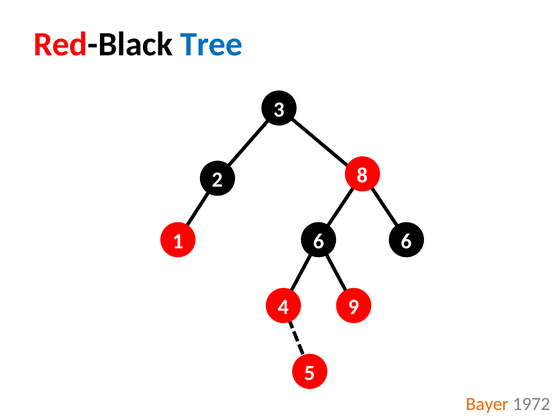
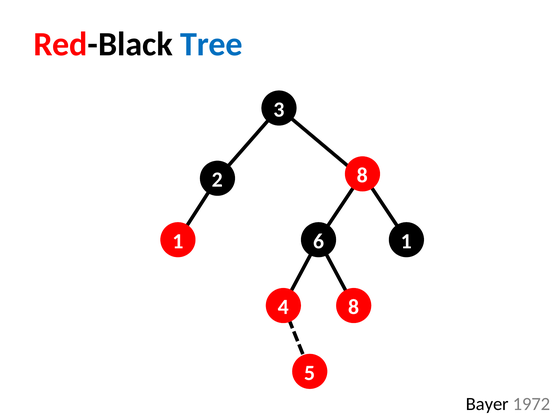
6 6: 6 -> 1
4 9: 9 -> 8
Bayer colour: orange -> black
